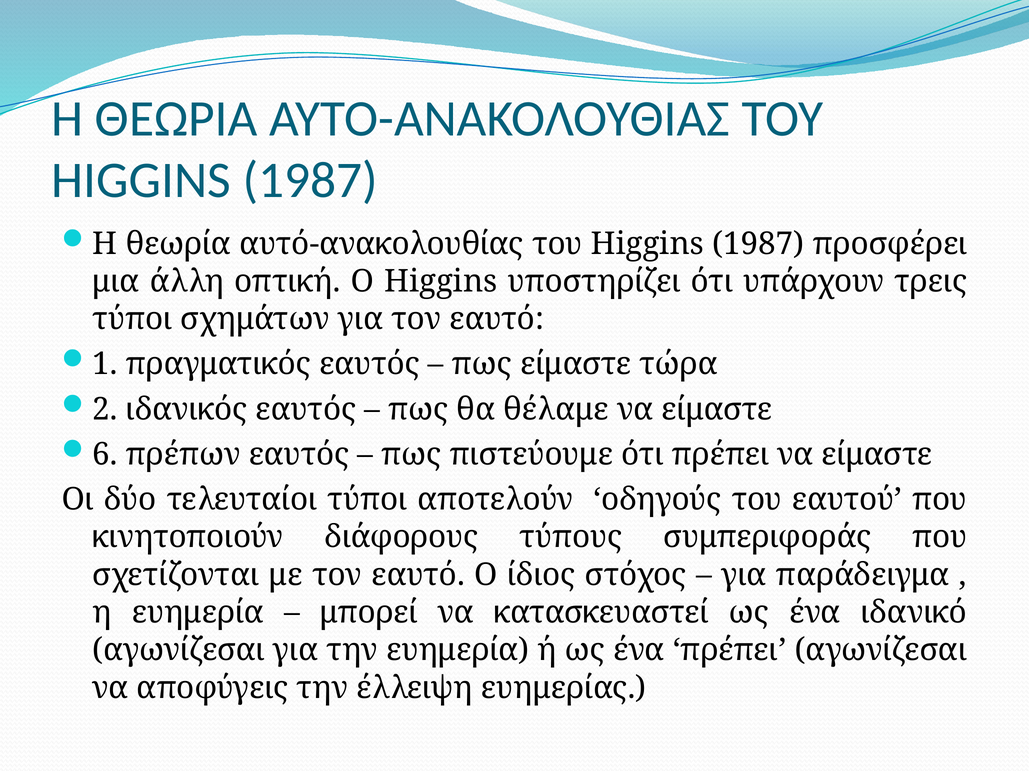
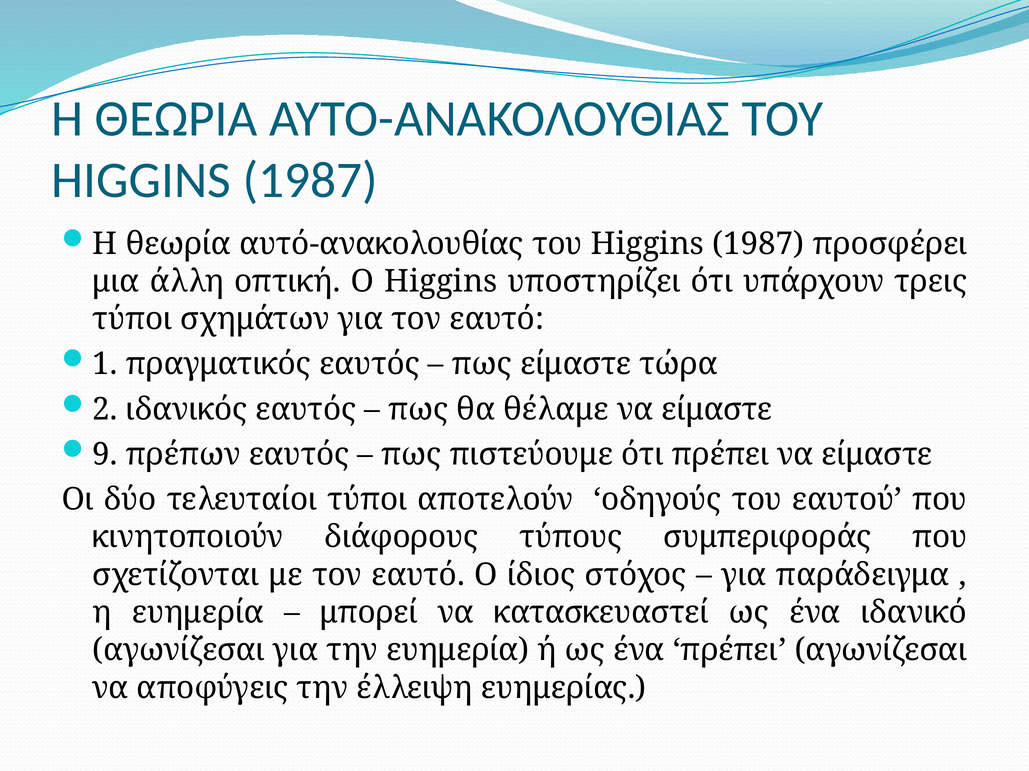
6: 6 -> 9
